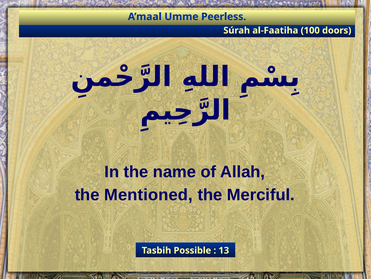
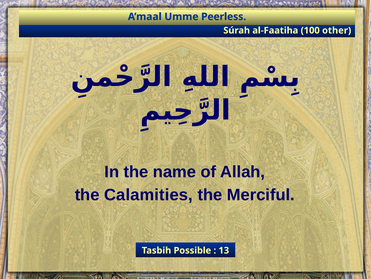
doors: doors -> other
Mentioned: Mentioned -> Calamities
